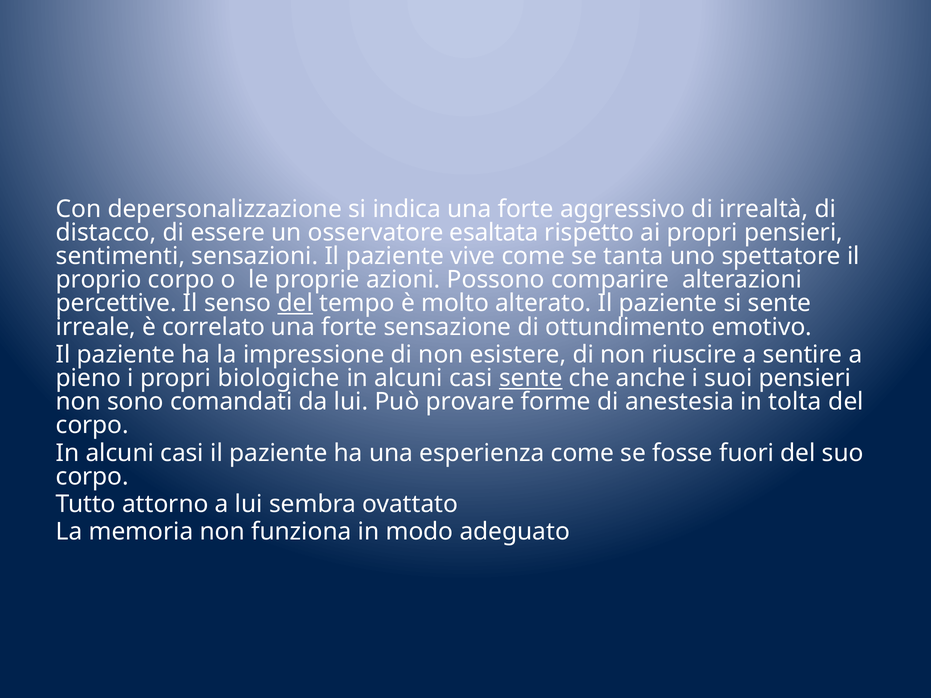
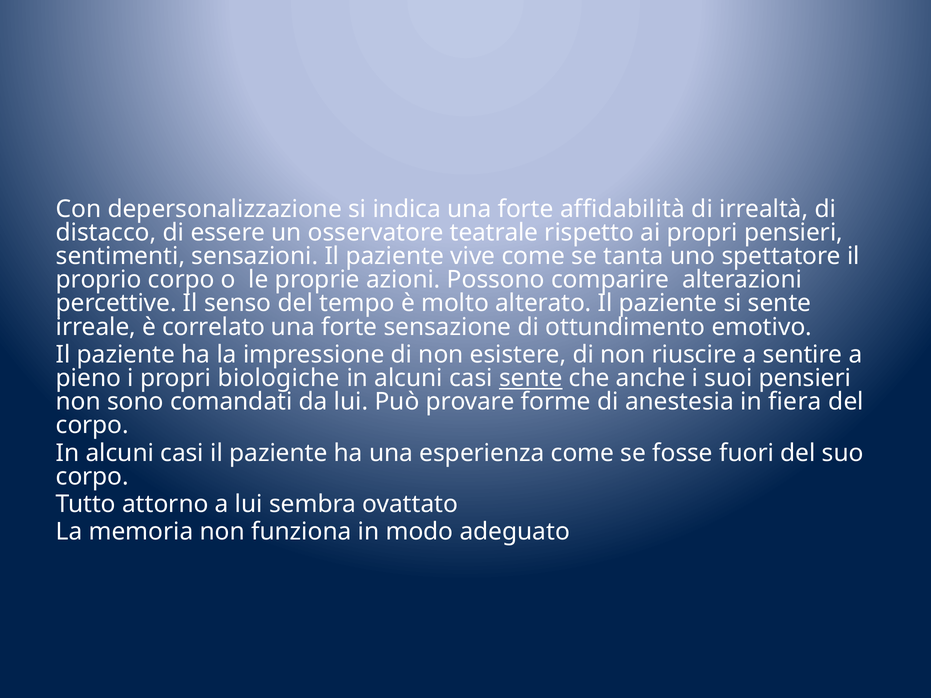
aggressivo: aggressivo -> affidabilità
esaltata: esaltata -> teatrale
del at (295, 303) underline: present -> none
tolta: tolta -> fiera
